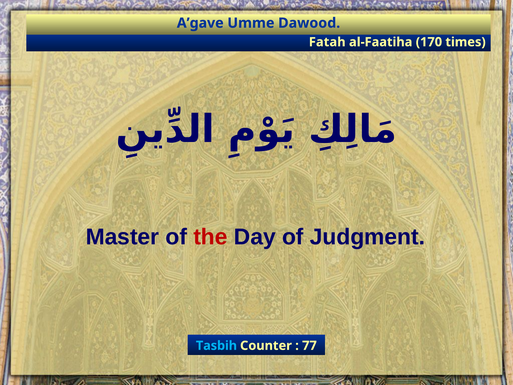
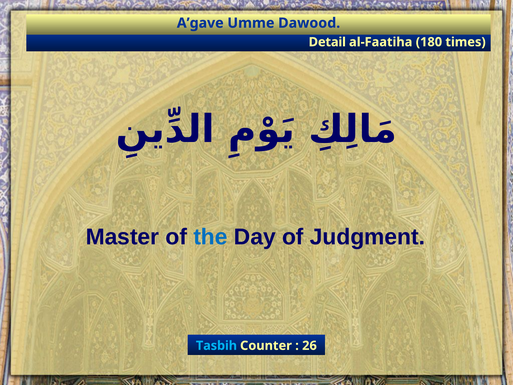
Fatah: Fatah -> Detail
170: 170 -> 180
the colour: red -> blue
77: 77 -> 26
